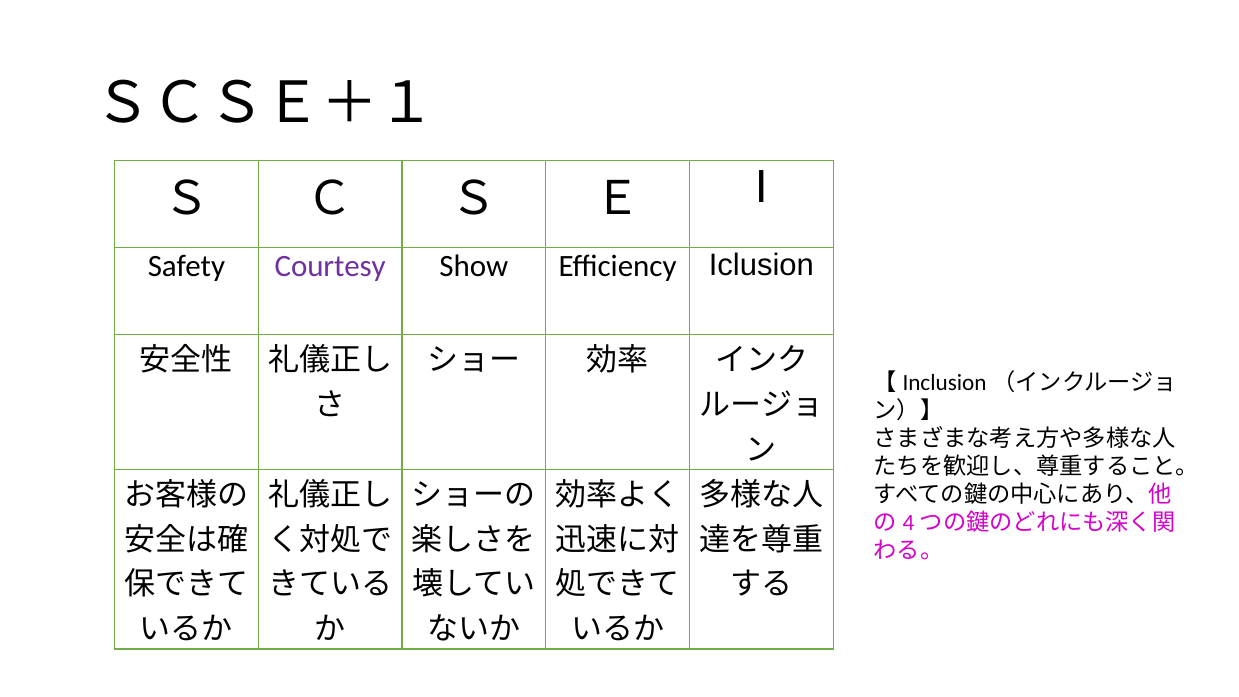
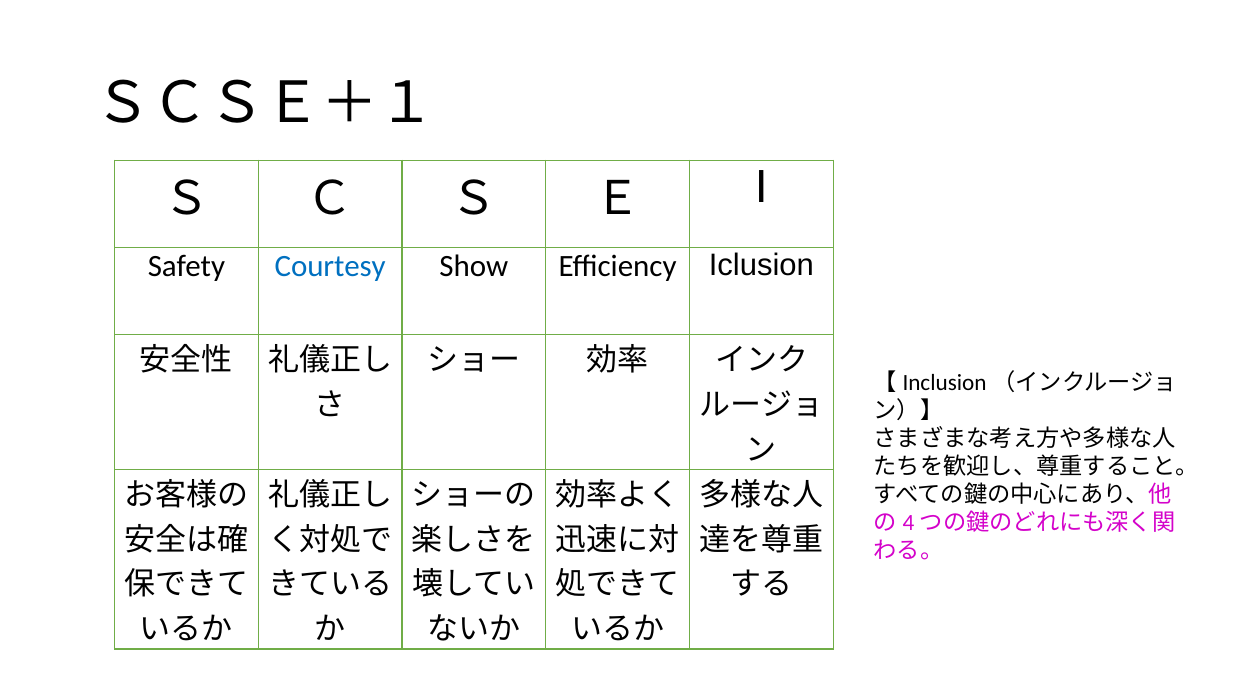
Courtesy colour: purple -> blue
